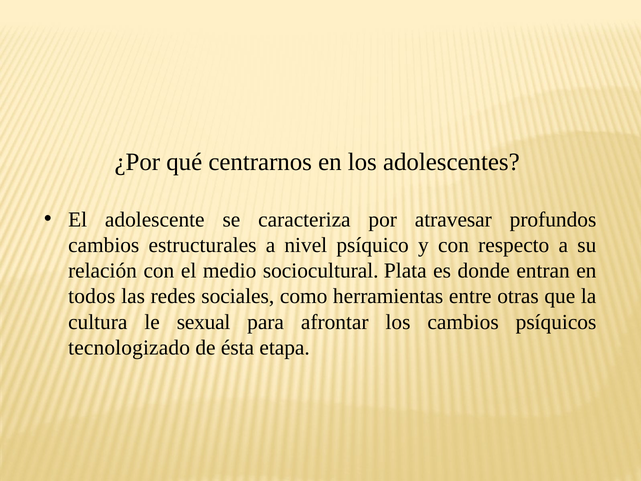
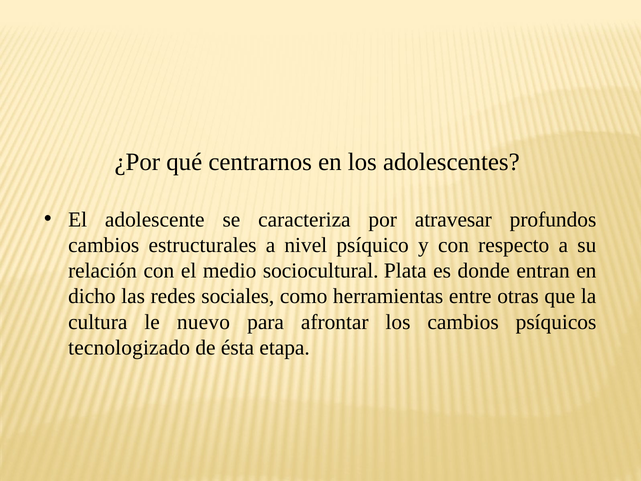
todos: todos -> dicho
sexual: sexual -> nuevo
